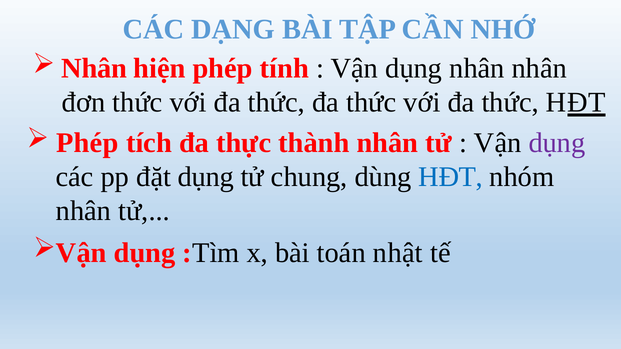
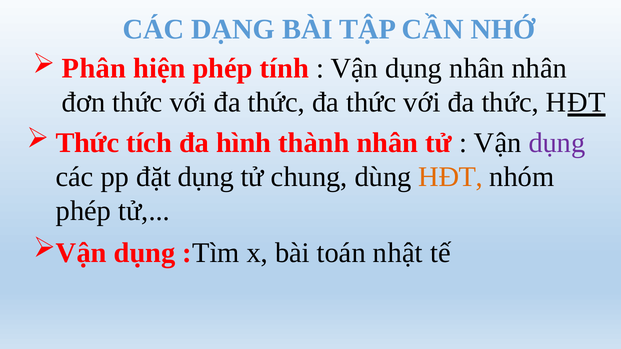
Nhân at (94, 68): Nhân -> Phân
Phép at (87, 143): Phép -> Thức
thực: thực -> hình
HĐT at (451, 177) colour: blue -> orange
nhân at (83, 211): nhân -> phép
